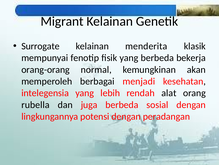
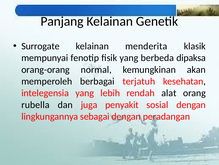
Migrant: Migrant -> Panjang
bekerja: bekerja -> dipaksa
menjadi: menjadi -> terjatuh
juga berbeda: berbeda -> penyakit
potensi: potensi -> sebagai
